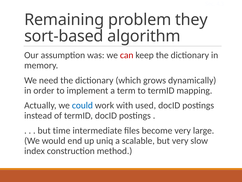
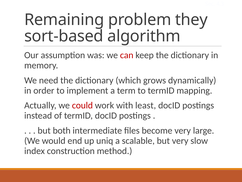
could colour: blue -> red
used: used -> least
time: time -> both
